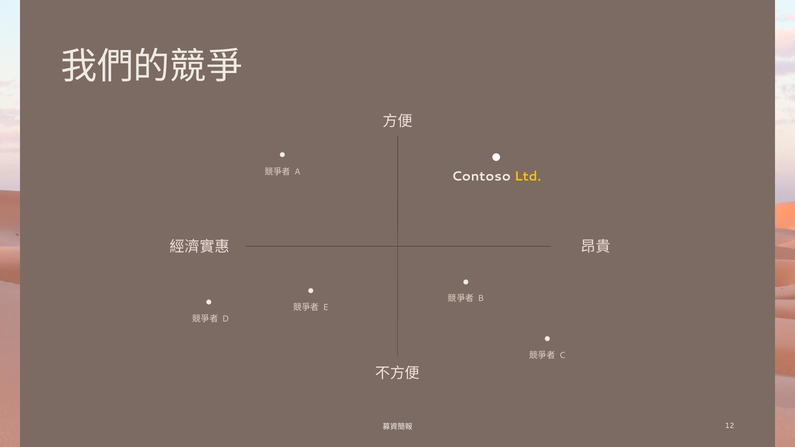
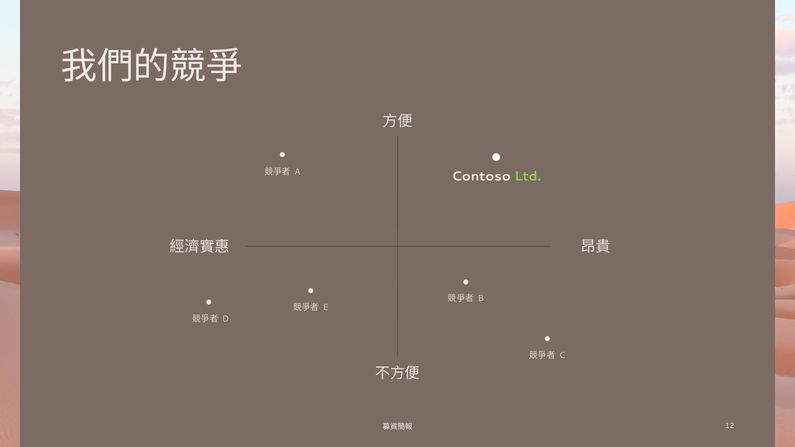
Ltd colour: yellow -> light green
